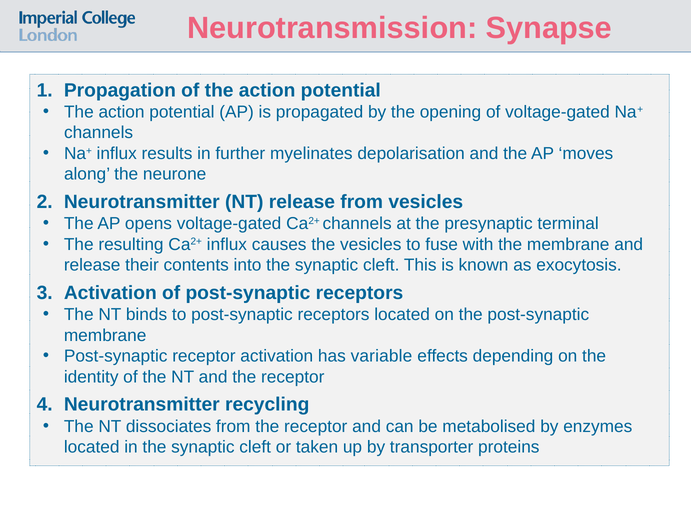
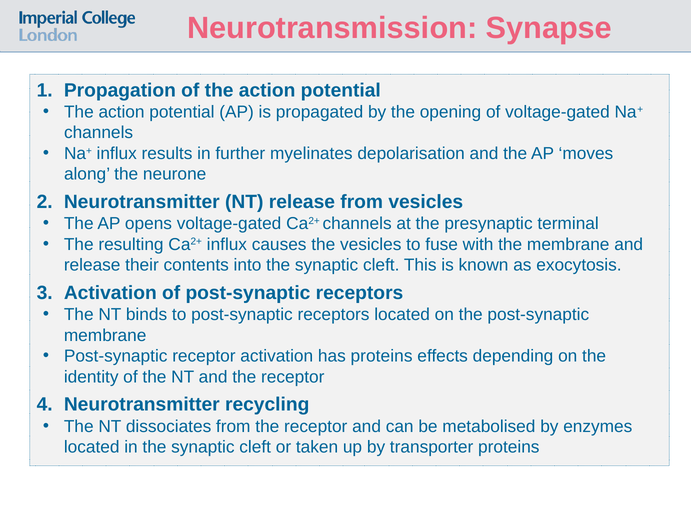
has variable: variable -> proteins
